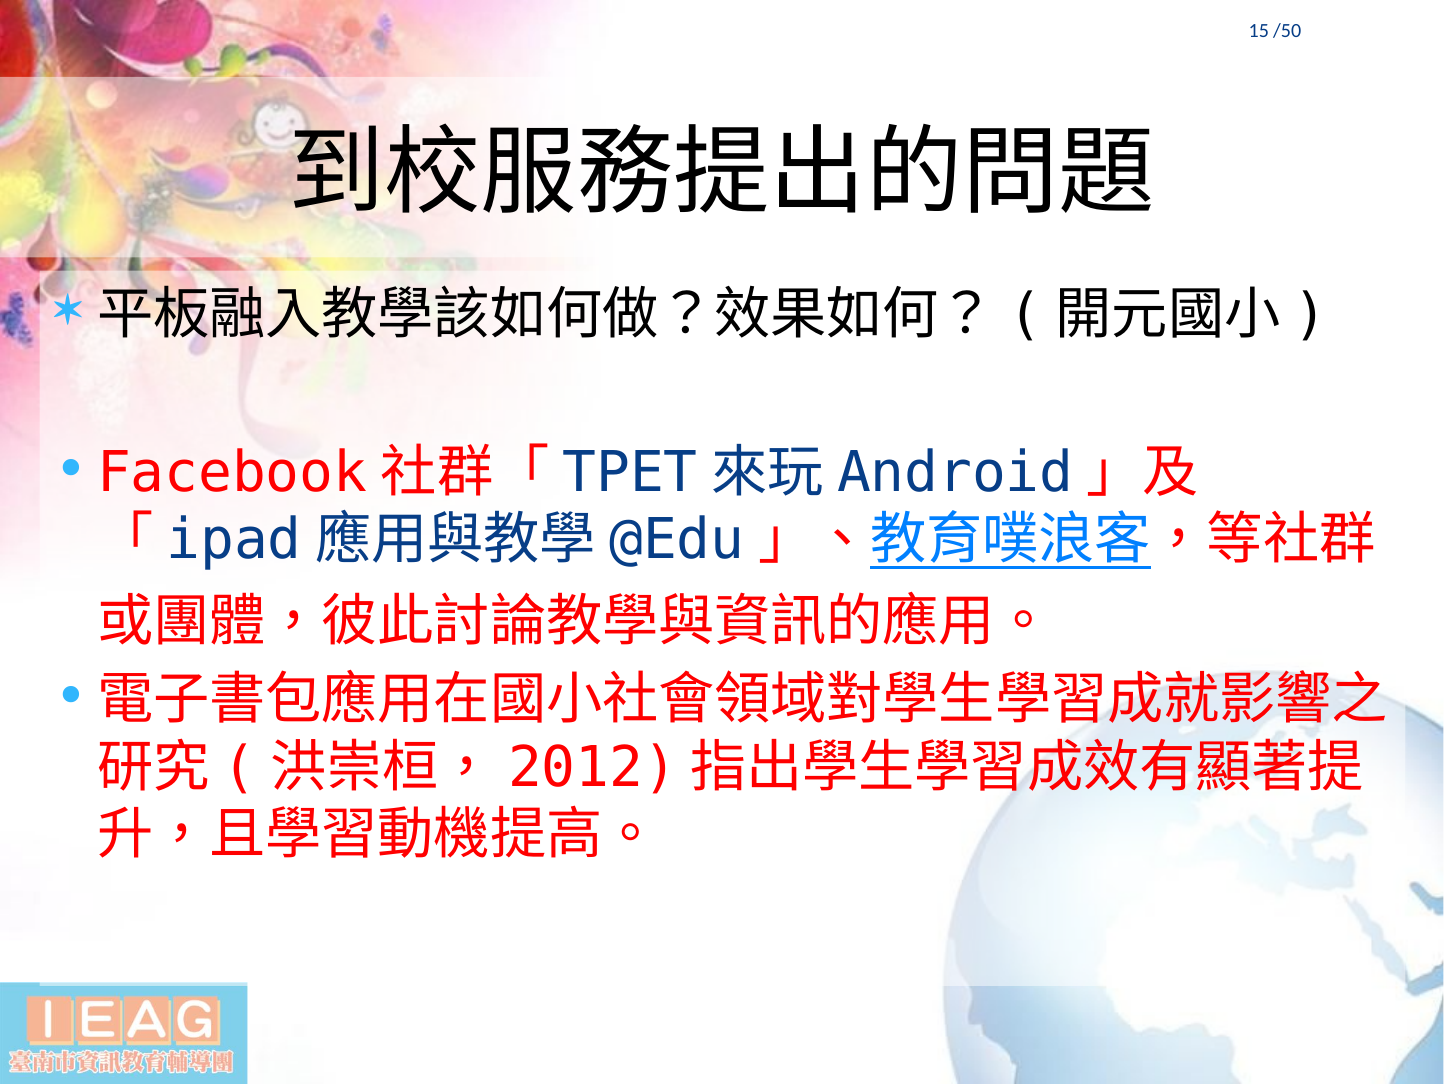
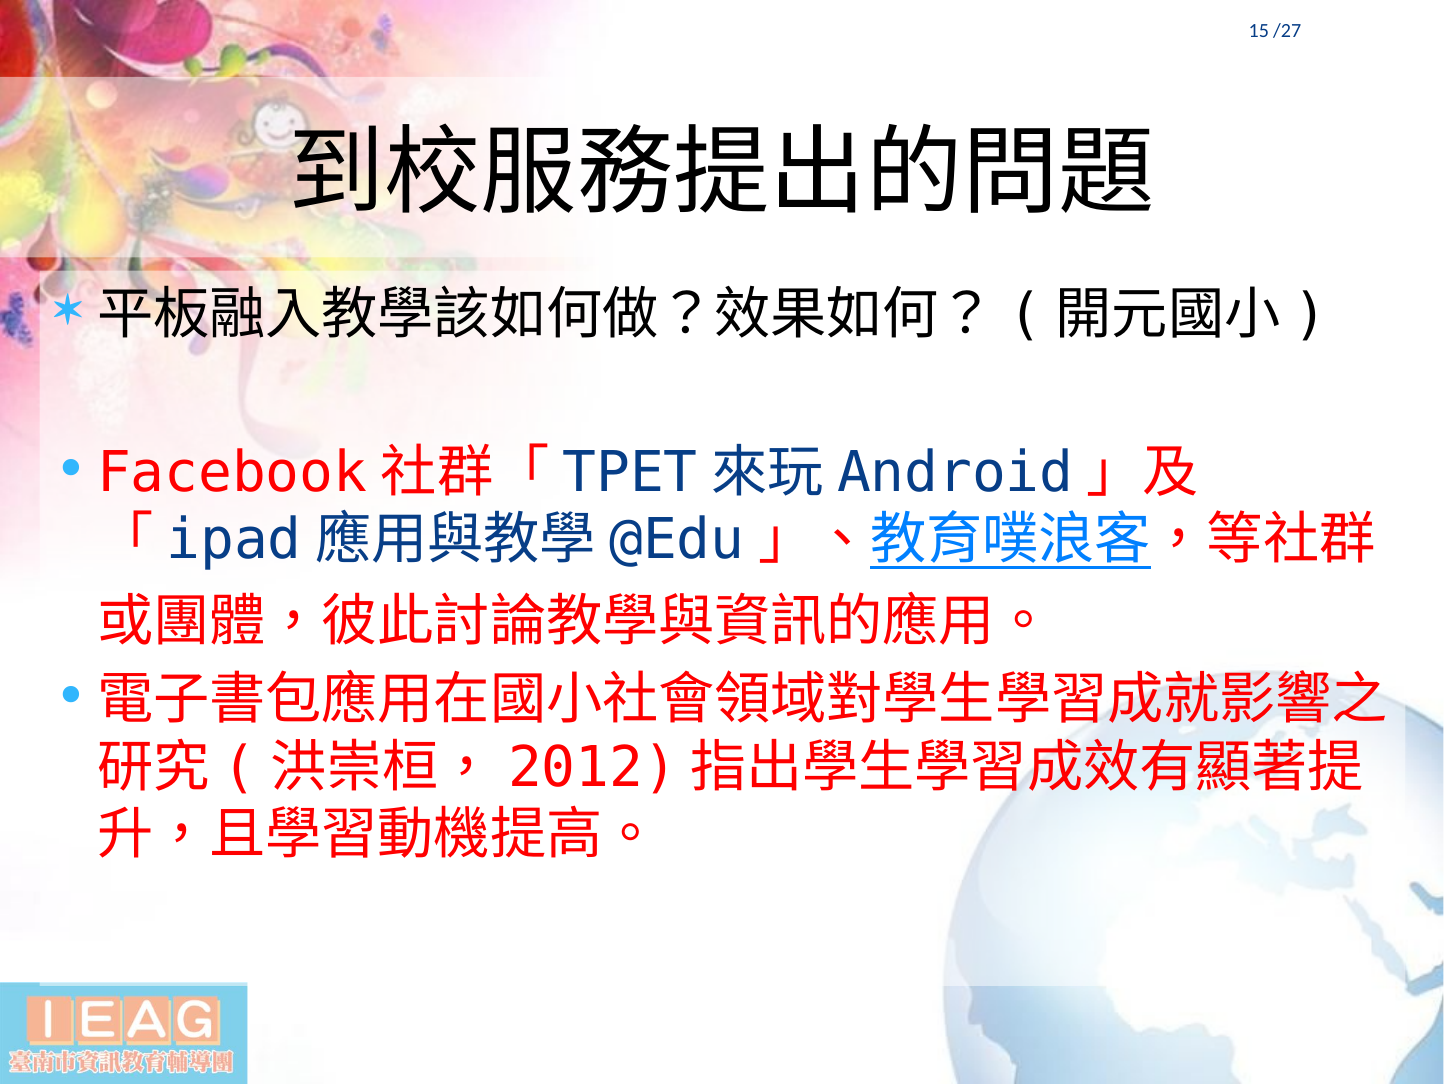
/50: /50 -> /27
